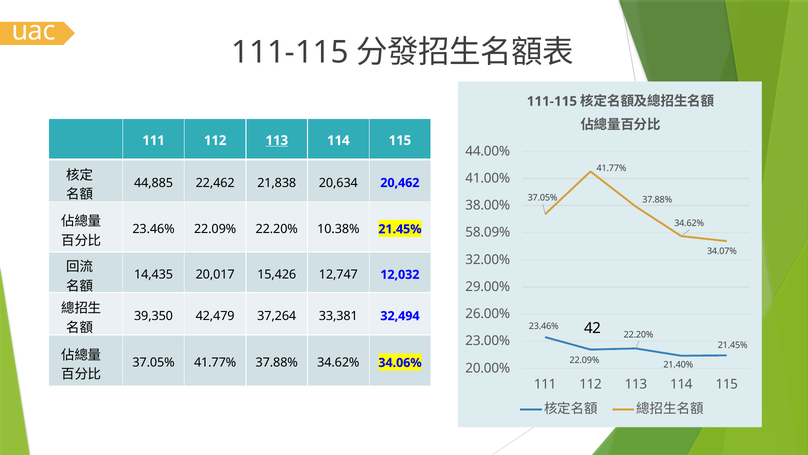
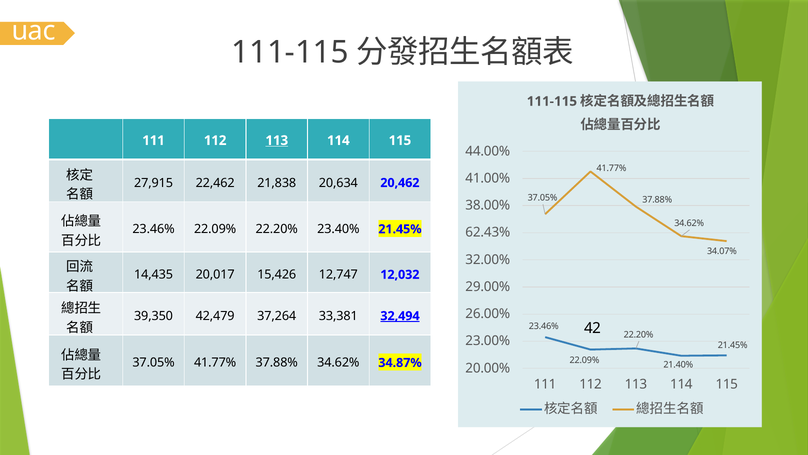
44,885: 44,885 -> 27,915
10.38%: 10.38% -> 23.40%
58.09%: 58.09% -> 62.43%
32,494 underline: none -> present
34.06%: 34.06% -> 34.87%
